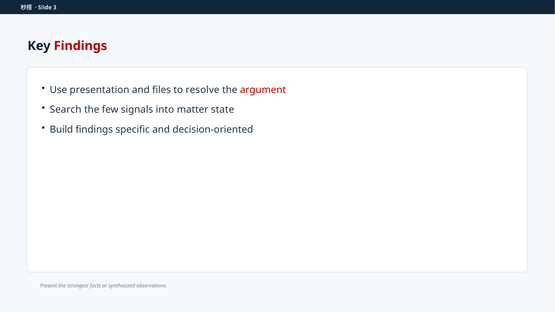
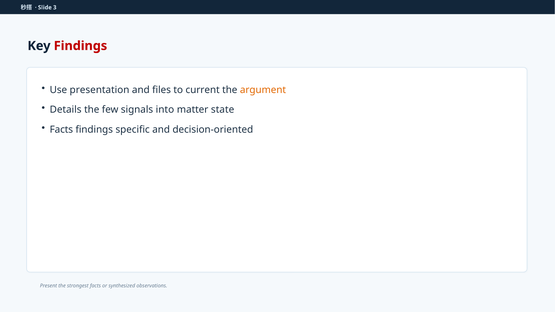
resolve: resolve -> current
argument colour: red -> orange
Search: Search -> Details
Build at (61, 130): Build -> Facts
